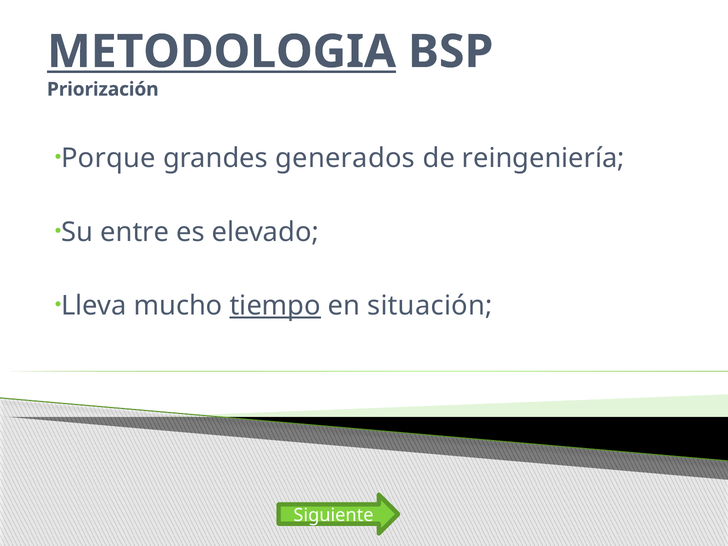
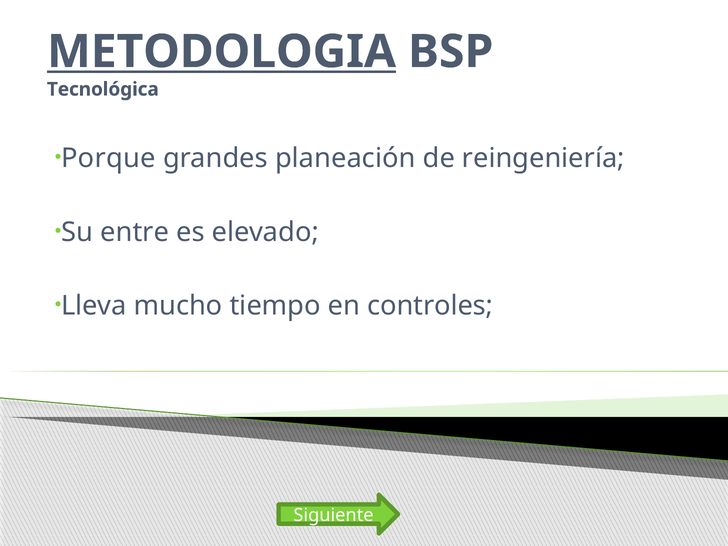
Priorización: Priorización -> Tecnológica
generados: generados -> planeación
tiempo underline: present -> none
situación: situación -> controles
